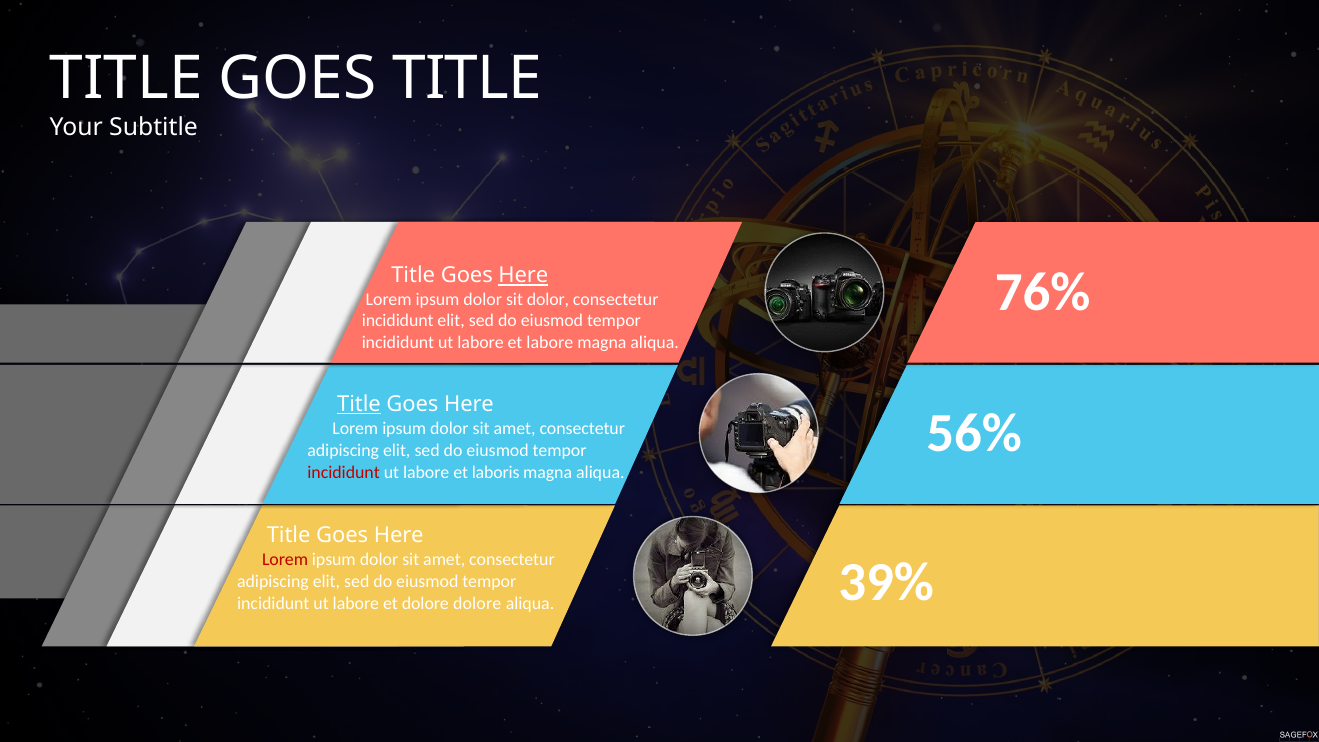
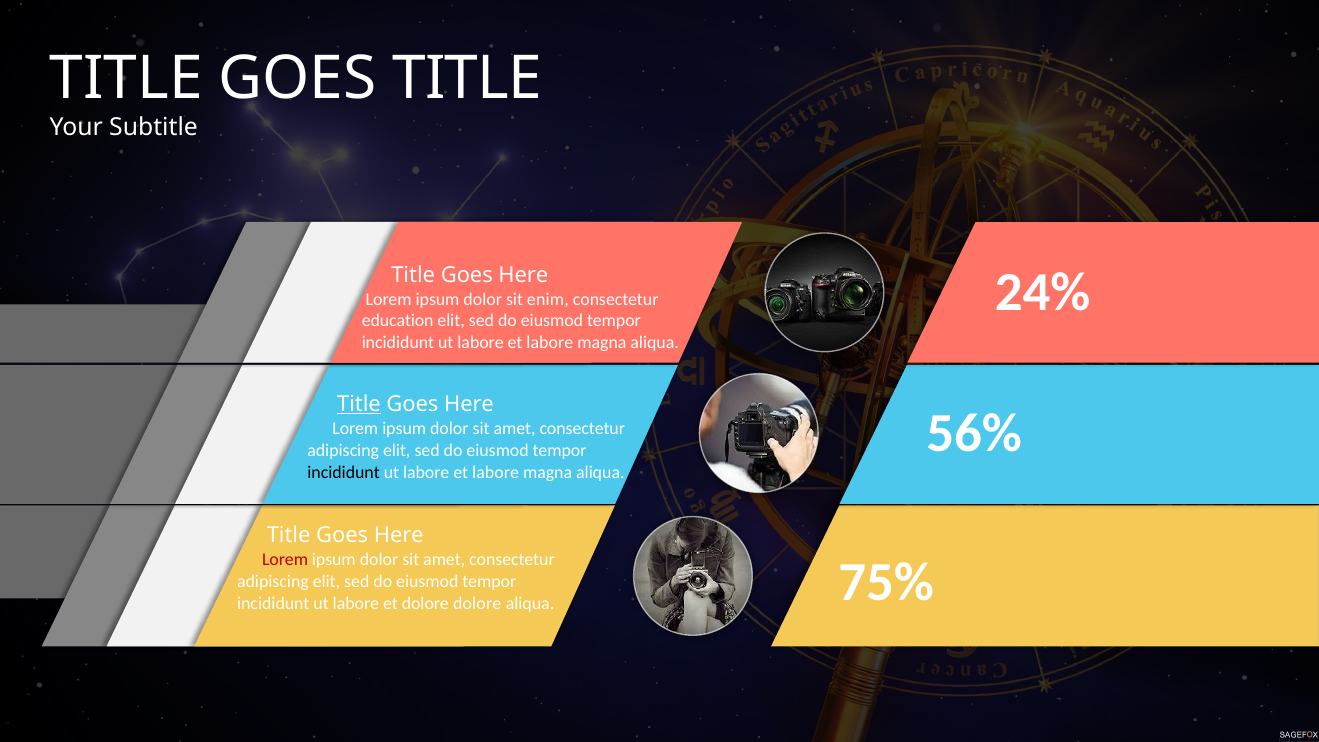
Here at (523, 276) underline: present -> none
76%: 76% -> 24%
sit dolor: dolor -> enim
incididunt at (398, 321): incididunt -> education
incididunt at (344, 472) colour: red -> black
laboris at (496, 472): laboris -> labore
39%: 39% -> 75%
